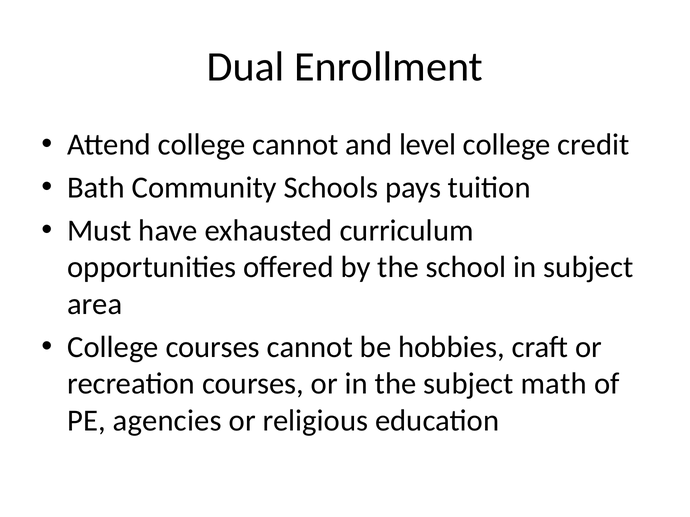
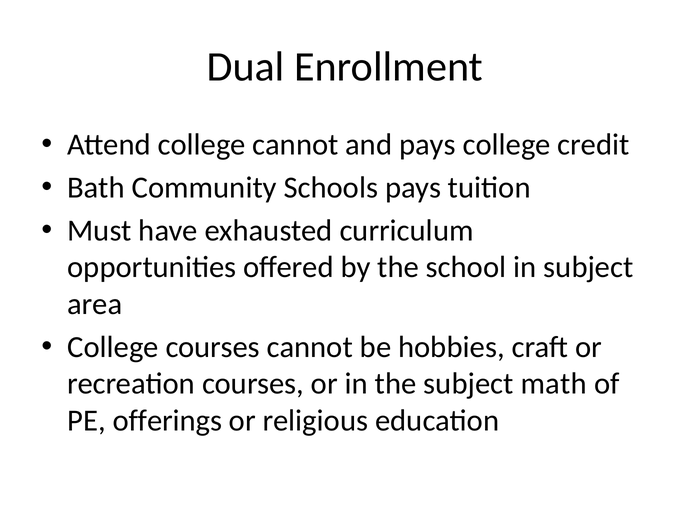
and level: level -> pays
agencies: agencies -> offerings
